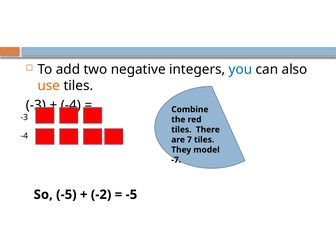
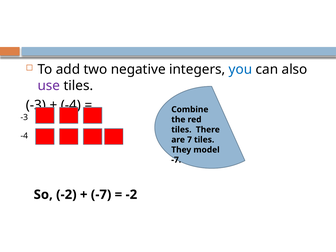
use colour: orange -> purple
So -5: -5 -> -2
-2 at (101, 195): -2 -> -7
-5 at (131, 195): -5 -> -2
